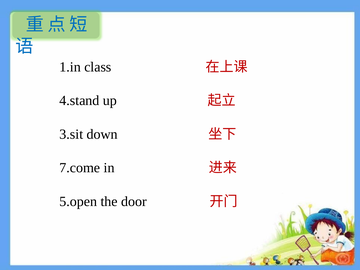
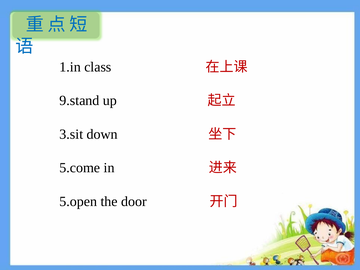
4.stand: 4.stand -> 9.stand
7.come: 7.come -> 5.come
